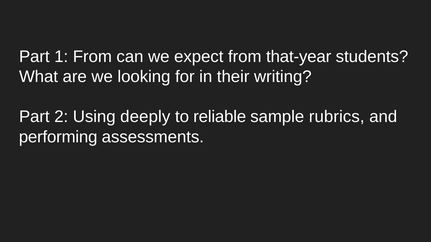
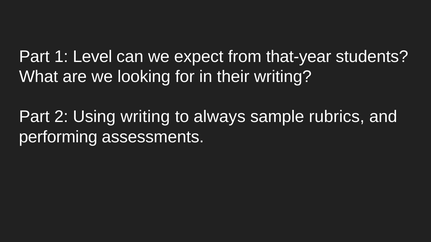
1 From: From -> Level
Using deeply: deeply -> writing
reliable: reliable -> always
